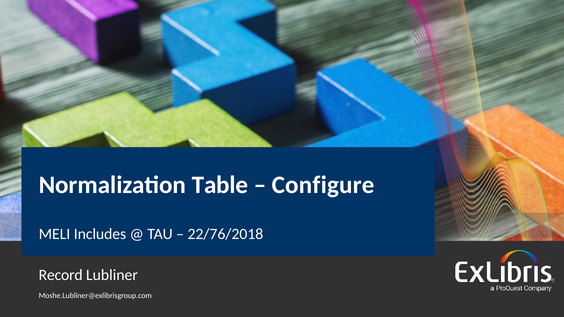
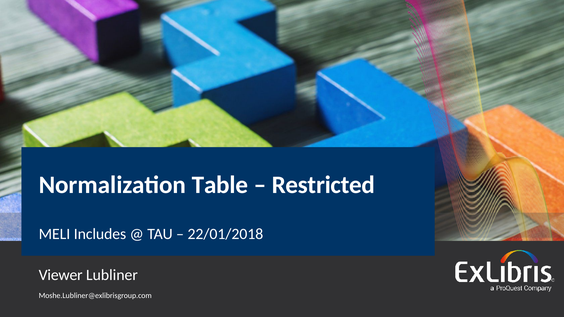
Configure: Configure -> Restricted
22/76/2018: 22/76/2018 -> 22/01/2018
Record: Record -> Viewer
